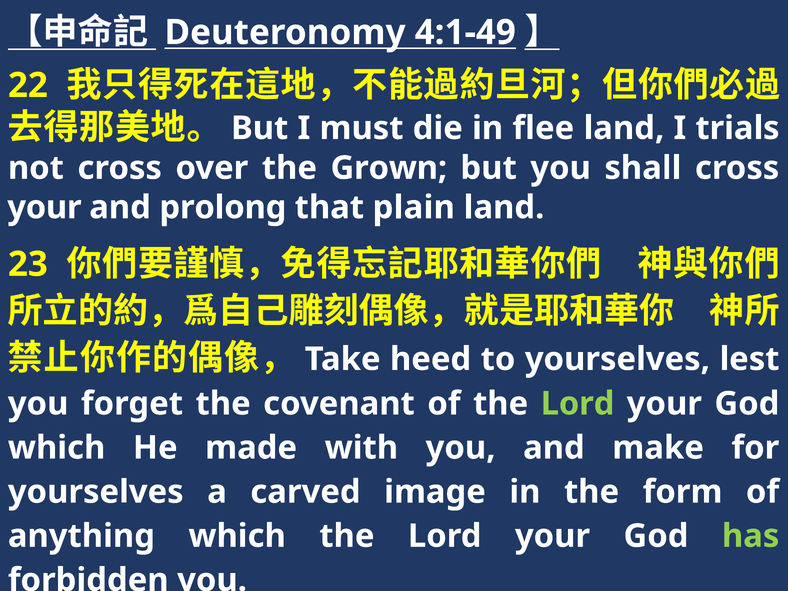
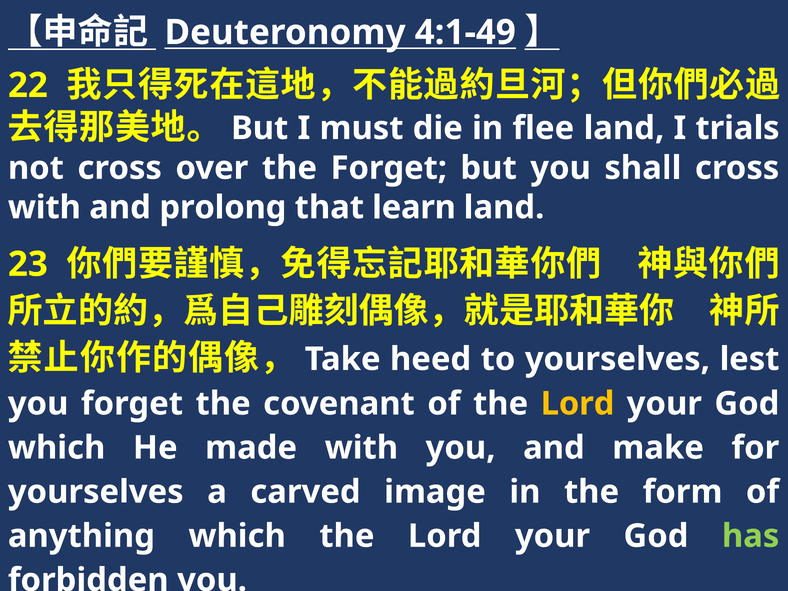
the Grown: Grown -> Forget
your at (44, 207): your -> with
plain: plain -> learn
Lord at (578, 404) colour: light green -> yellow
